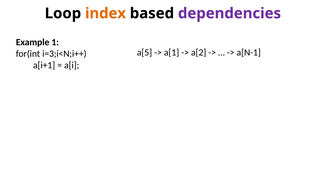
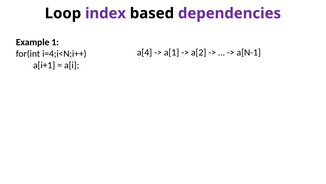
index colour: orange -> purple
a[5: a[5 -> a[4
i=3;i<N;i++: i=3;i<N;i++ -> i=4;i<N;i++
